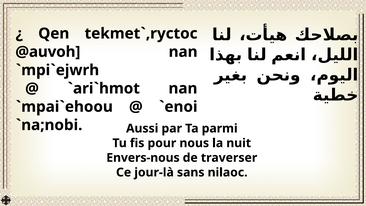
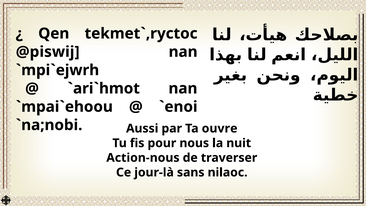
@auvoh: @auvoh -> @piswij
parmi: parmi -> ouvre
Envers-nous: Envers-nous -> Action-nous
